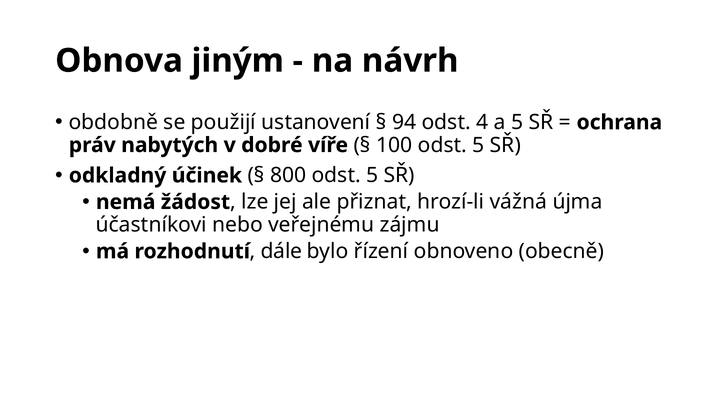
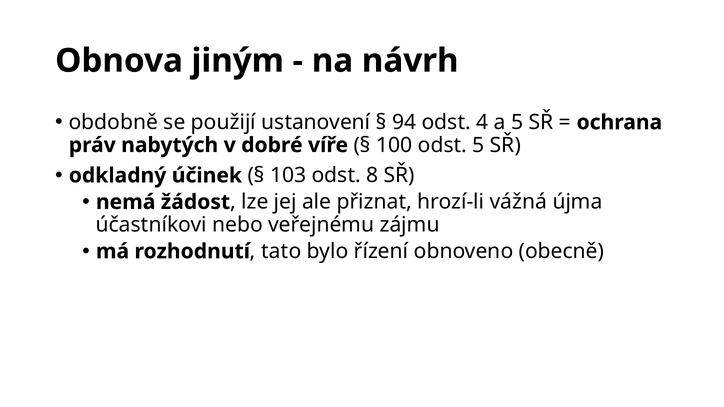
800: 800 -> 103
5 at (372, 176): 5 -> 8
dále: dále -> tato
